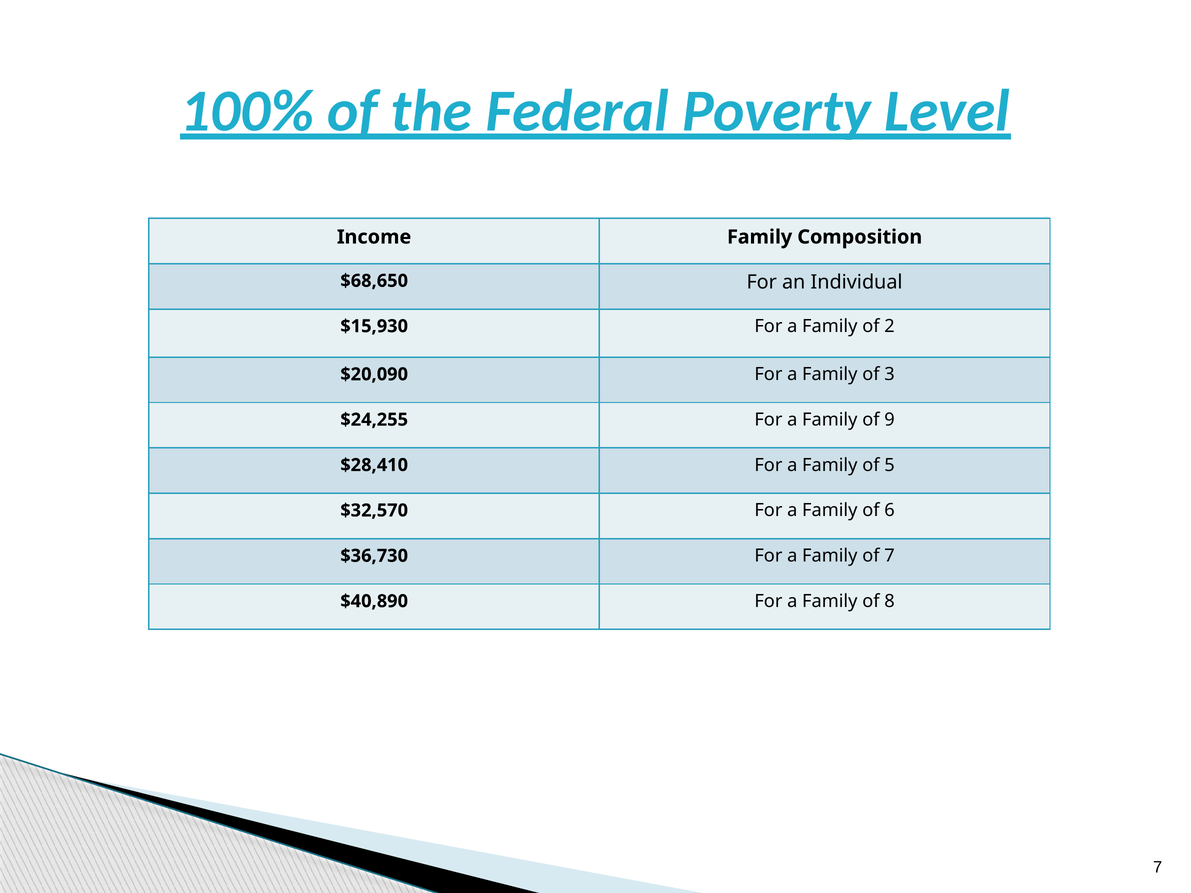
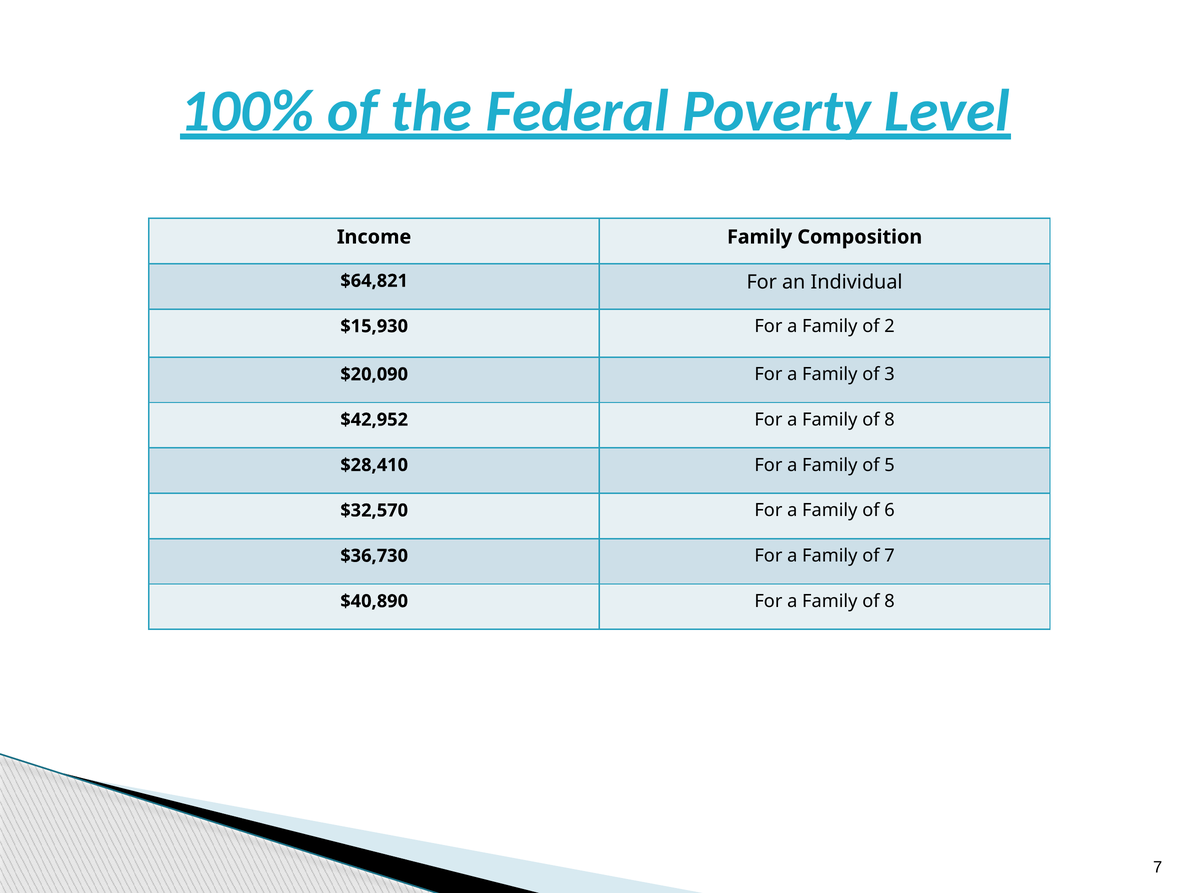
$68,650: $68,650 -> $64,821
$24,255: $24,255 -> $42,952
9 at (889, 420): 9 -> 8
